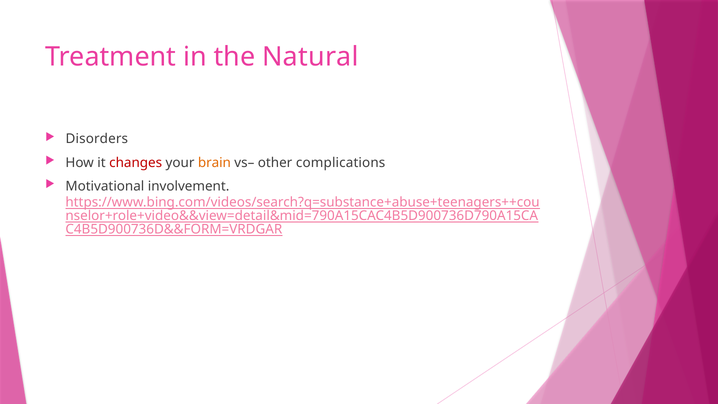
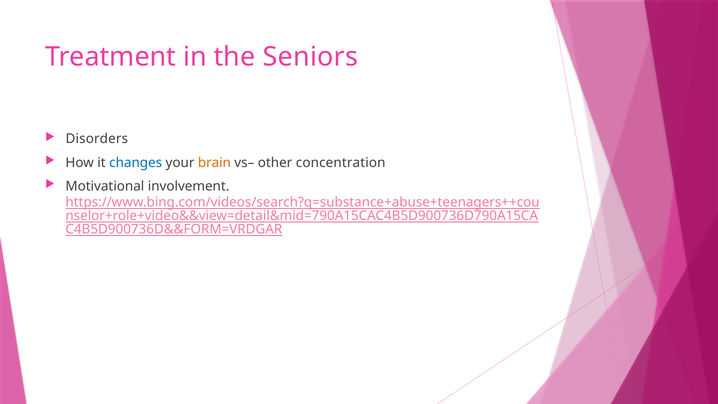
Natural: Natural -> Seniors
changes colour: red -> blue
complications: complications -> concentration
